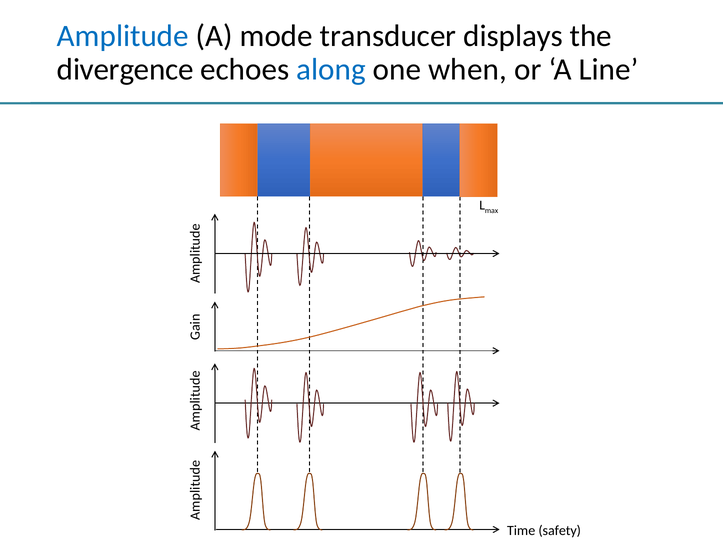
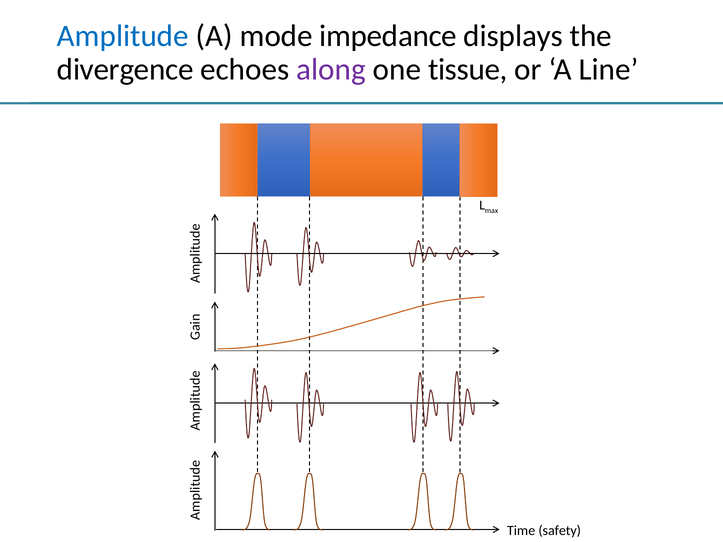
transducer: transducer -> impedance
along colour: blue -> purple
when: when -> tissue
